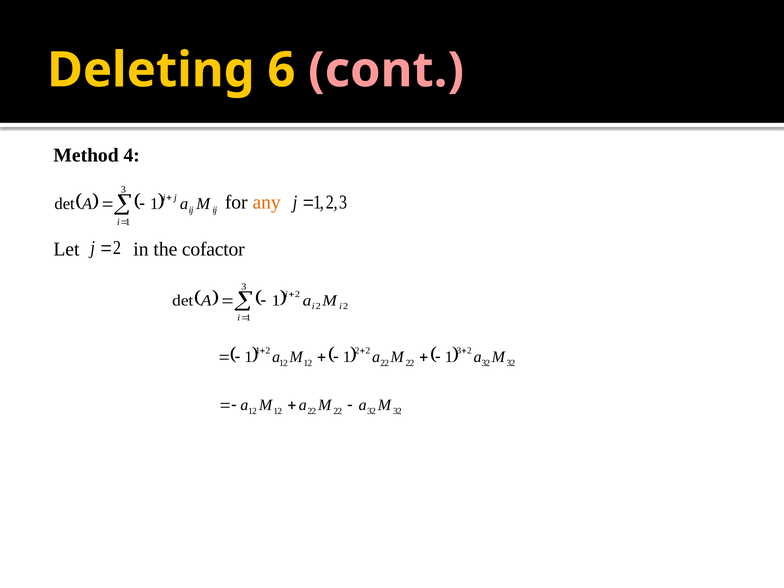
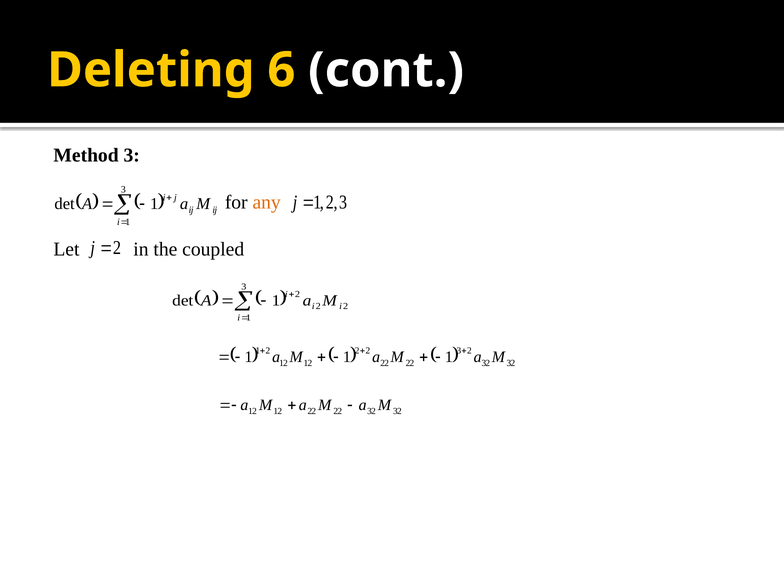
cont colour: pink -> white
Method 4: 4 -> 3
cofactor: cofactor -> coupled
